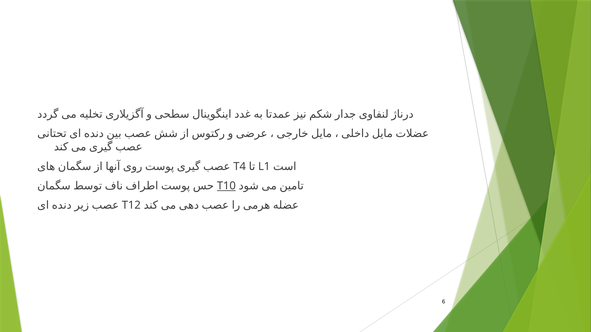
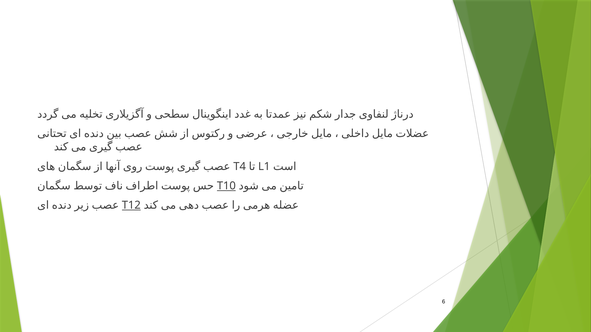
T12 underline: none -> present
